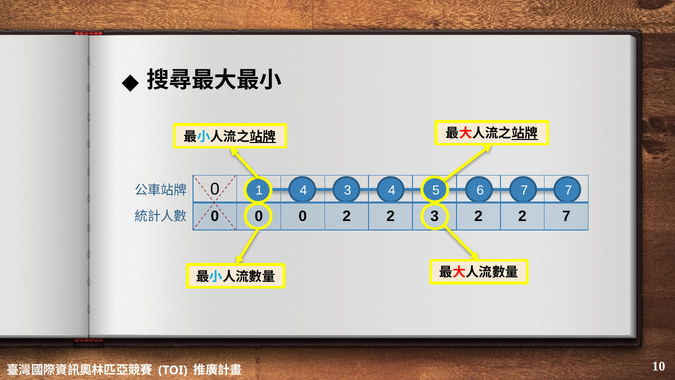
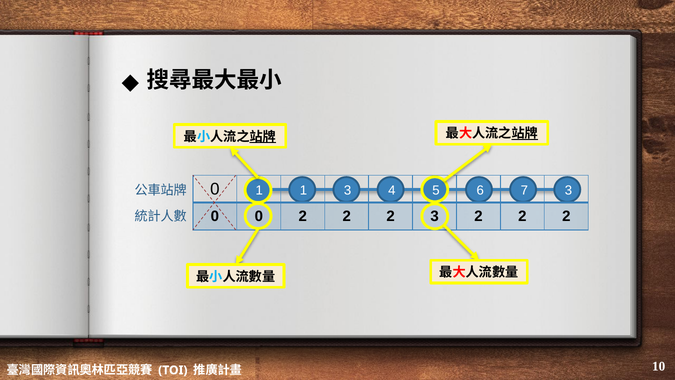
1 4: 4 -> 1
7 7: 7 -> 3
0 at (303, 216): 0 -> 2
7 at (566, 216): 7 -> 2
